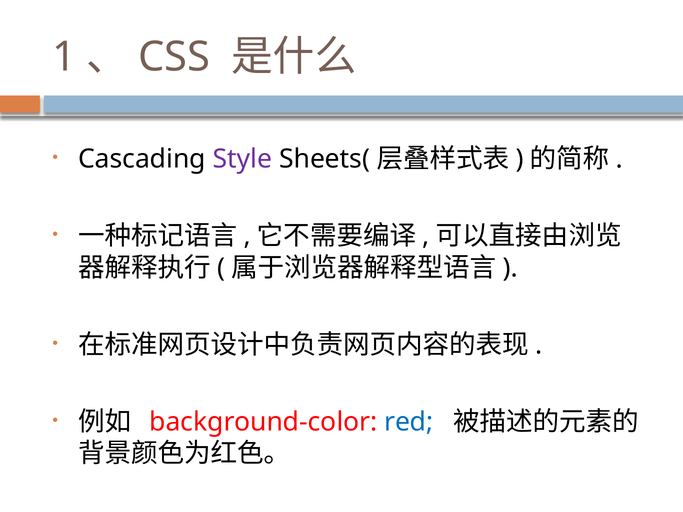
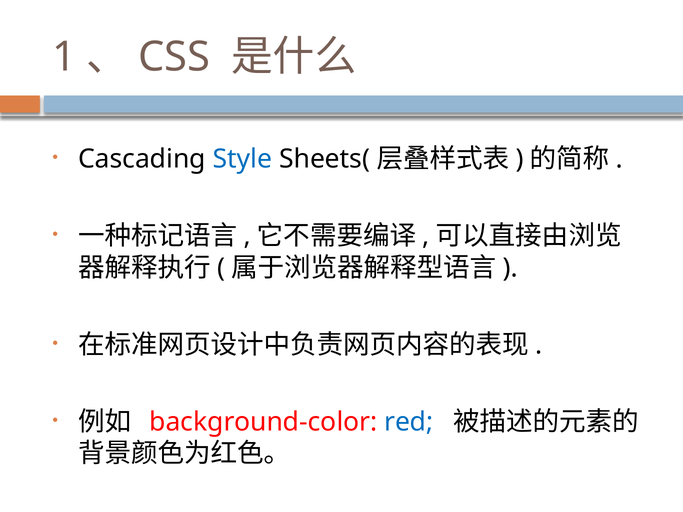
Style colour: purple -> blue
